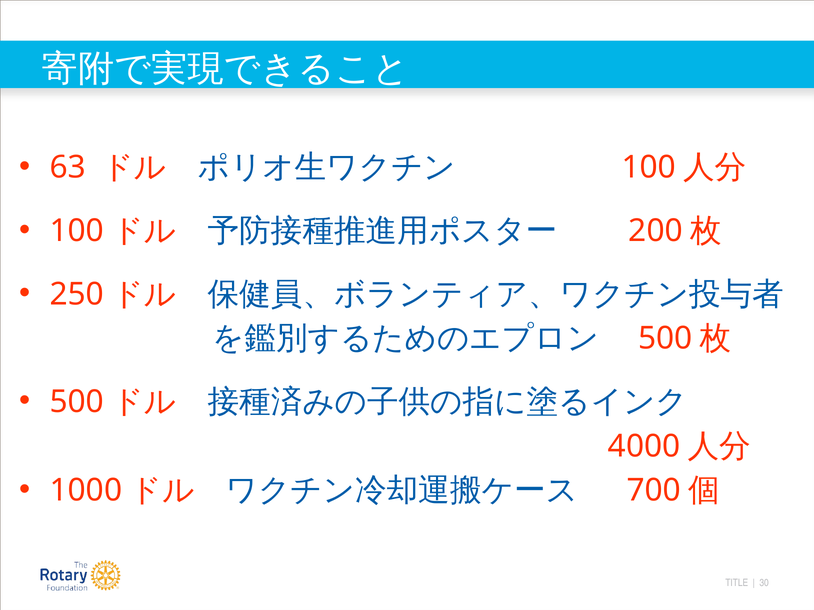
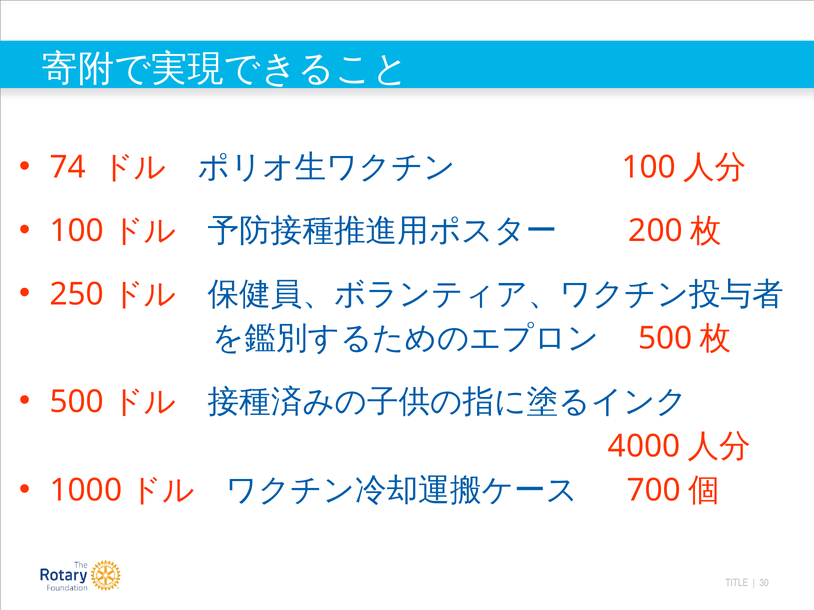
63: 63 -> 74
